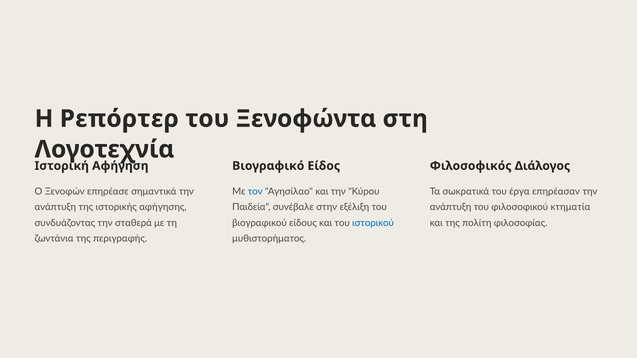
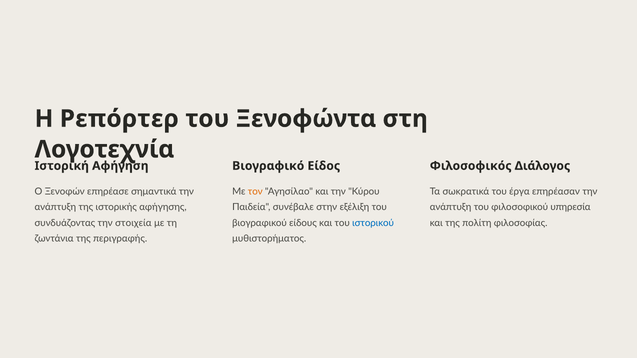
τον colour: blue -> orange
κτηματία: κτηματία -> υπηρεσία
σταθερά: σταθερά -> στοιχεία
